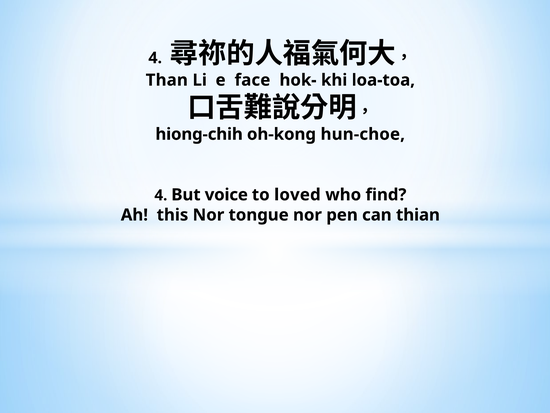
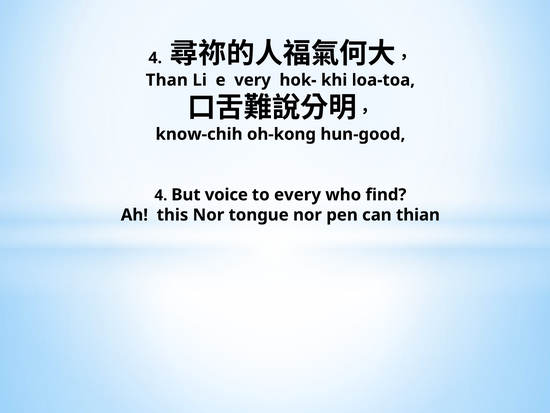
face: face -> very
hiong-chih: hiong-chih -> know-chih
hun-choe: hun-choe -> hun-good
loved: loved -> every
